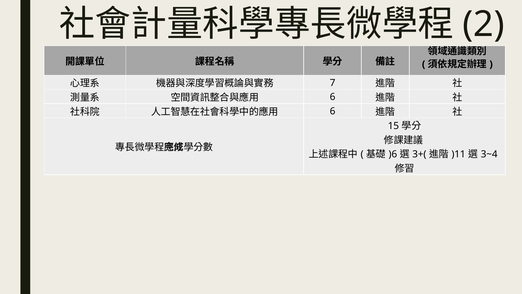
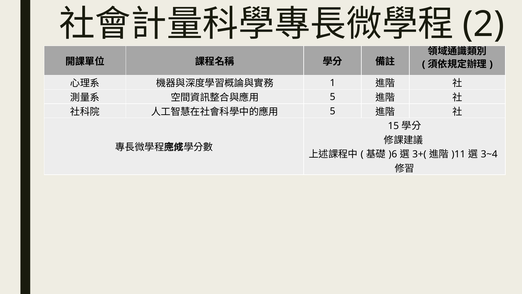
7: 7 -> 1
6 at (333, 97): 6 -> 5
6 at (333, 111): 6 -> 5
